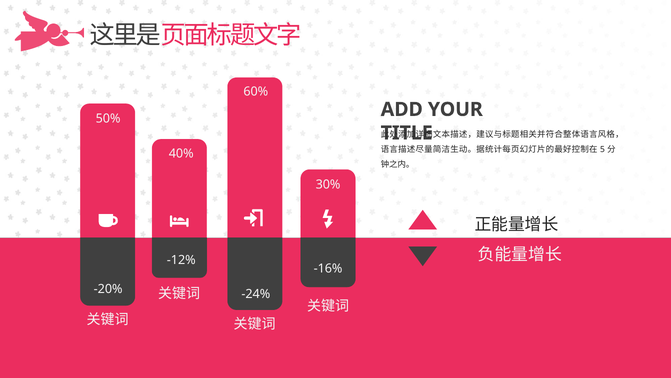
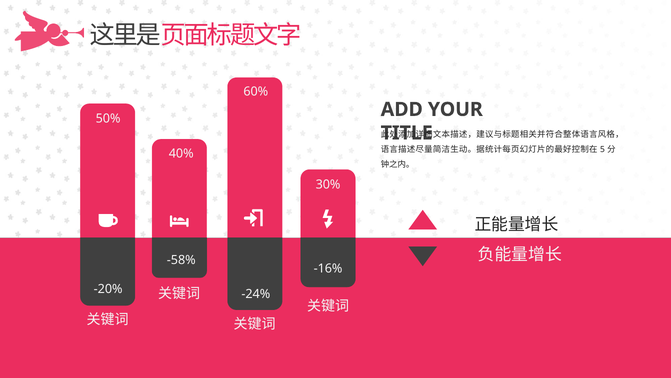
-12%: -12% -> -58%
